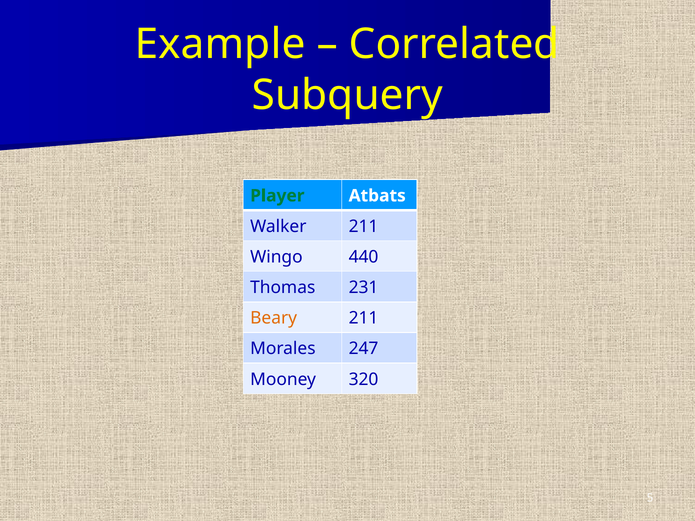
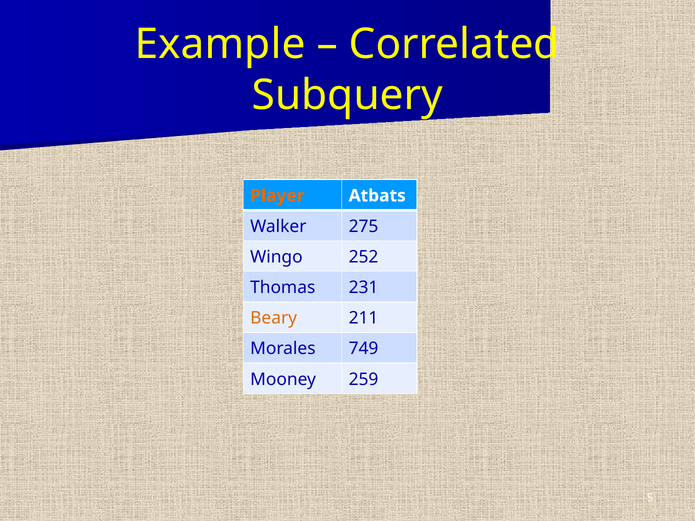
Player colour: green -> orange
Walker 211: 211 -> 275
440: 440 -> 252
247: 247 -> 749
320: 320 -> 259
